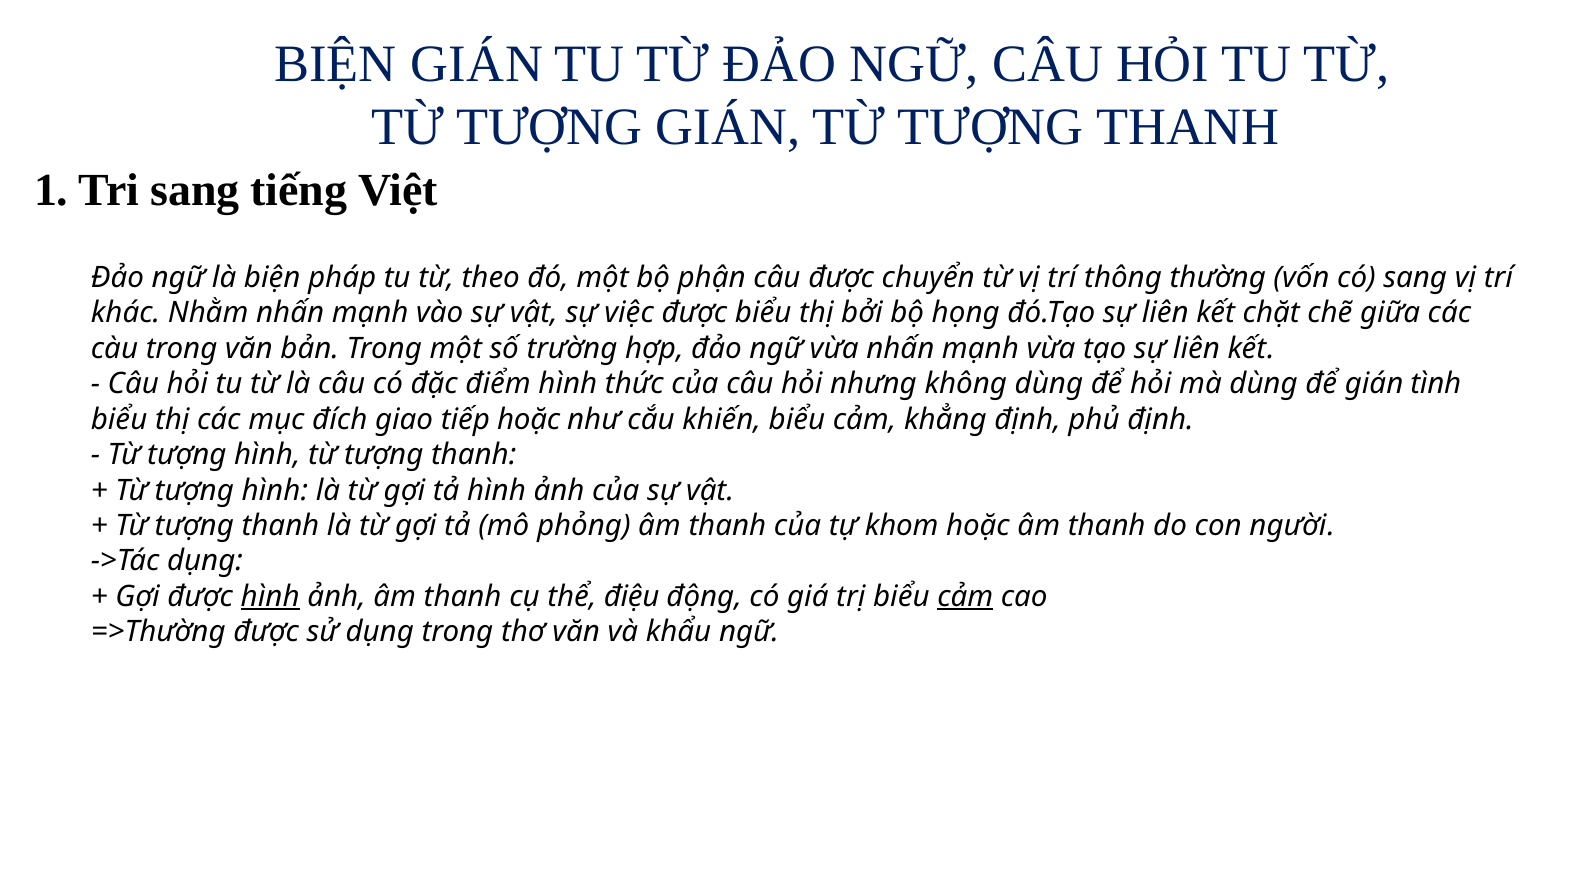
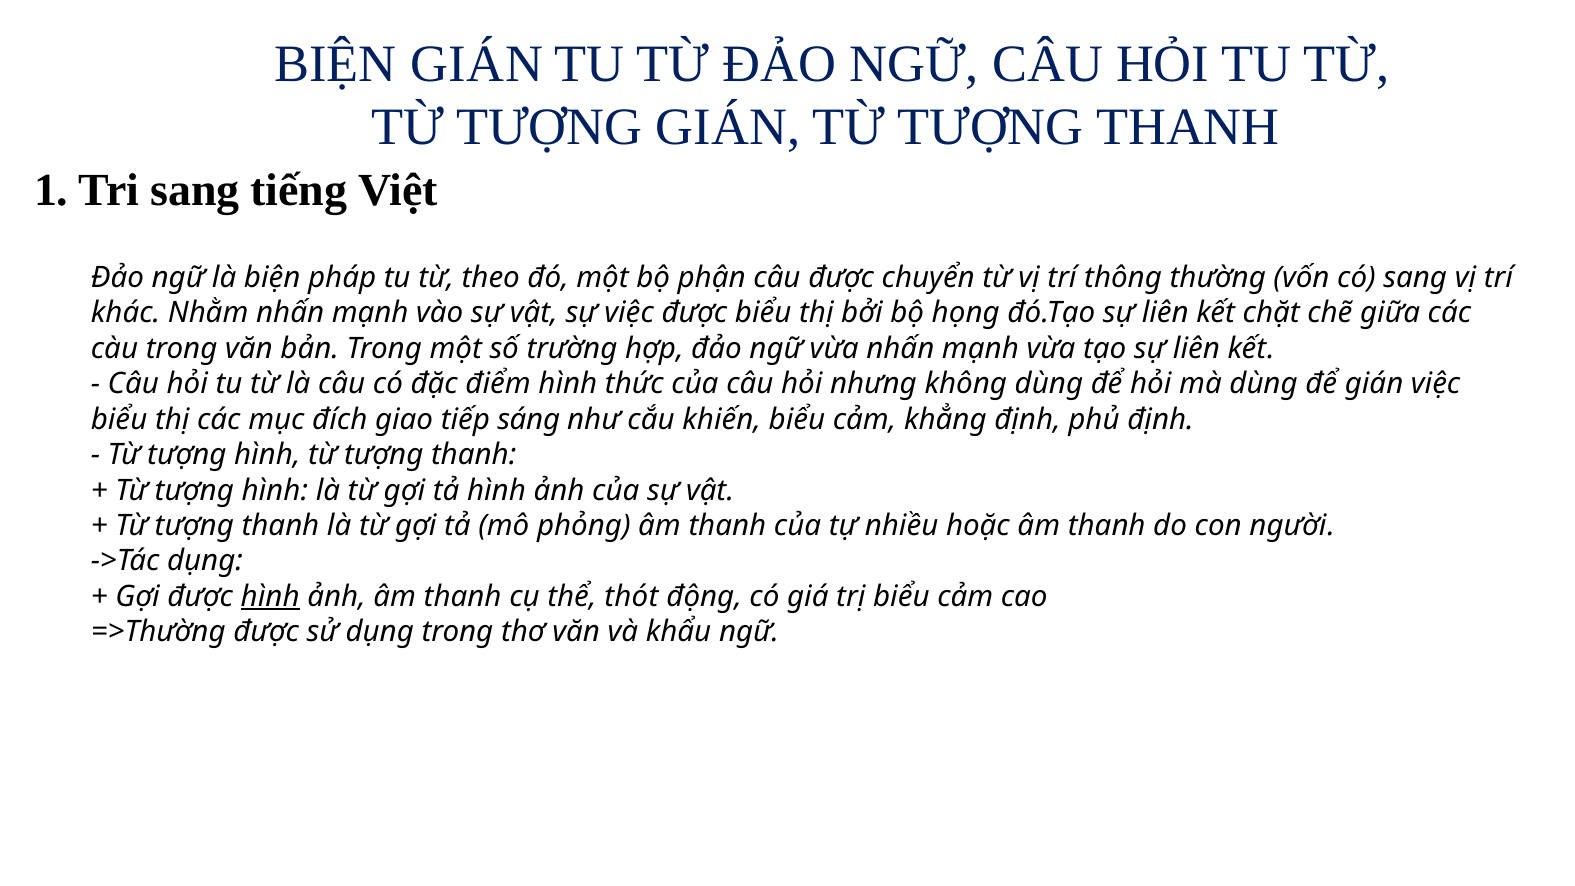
gián tình: tình -> việc
tiếp hoặc: hoặc -> sáng
khom: khom -> nhiều
điệu: điệu -> thót
cảm at (965, 597) underline: present -> none
